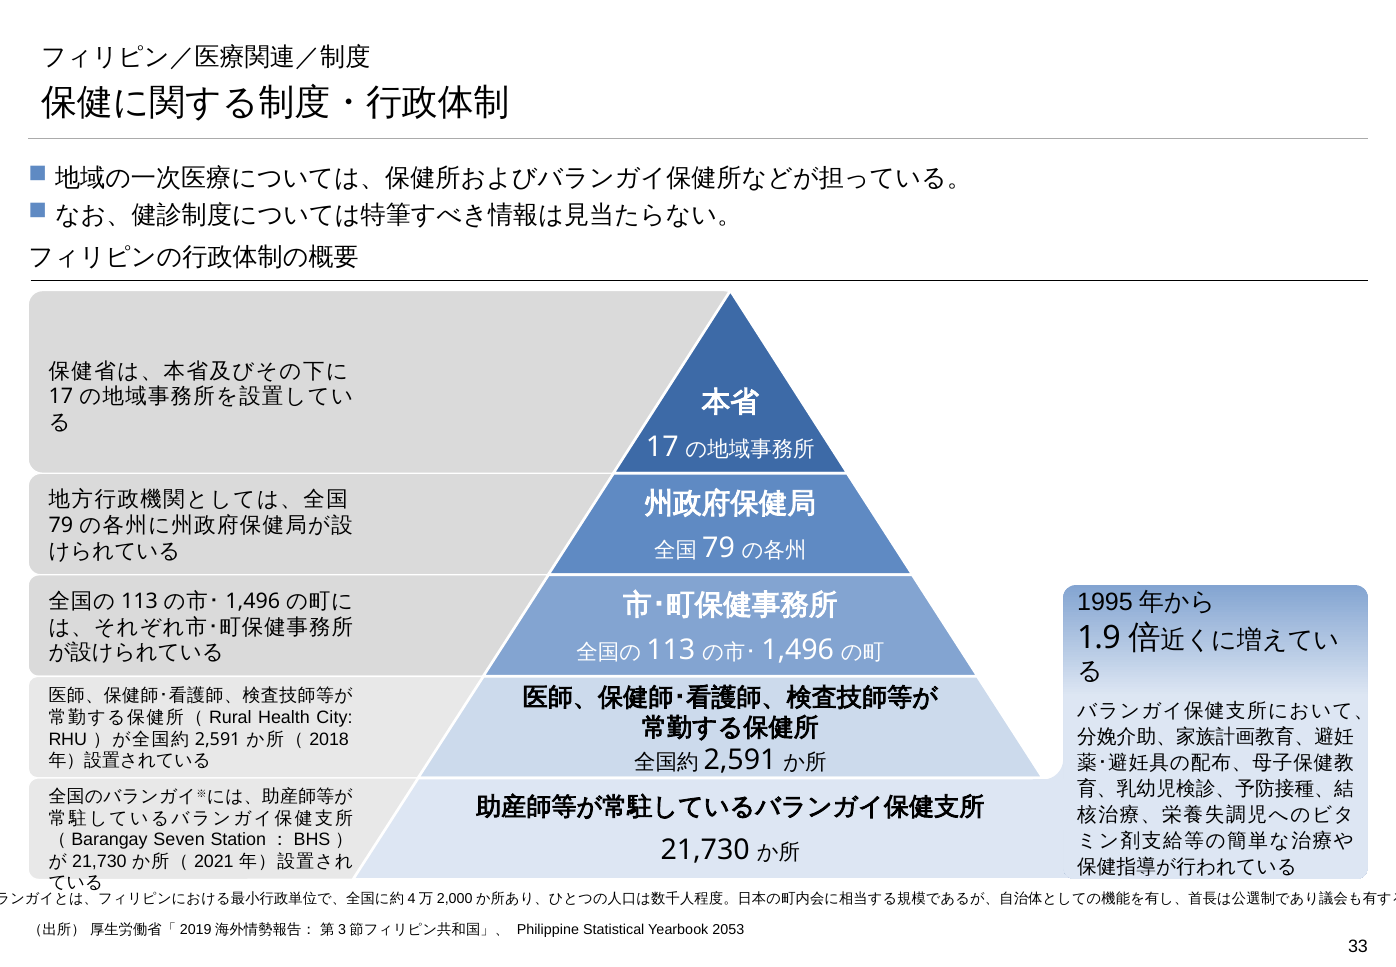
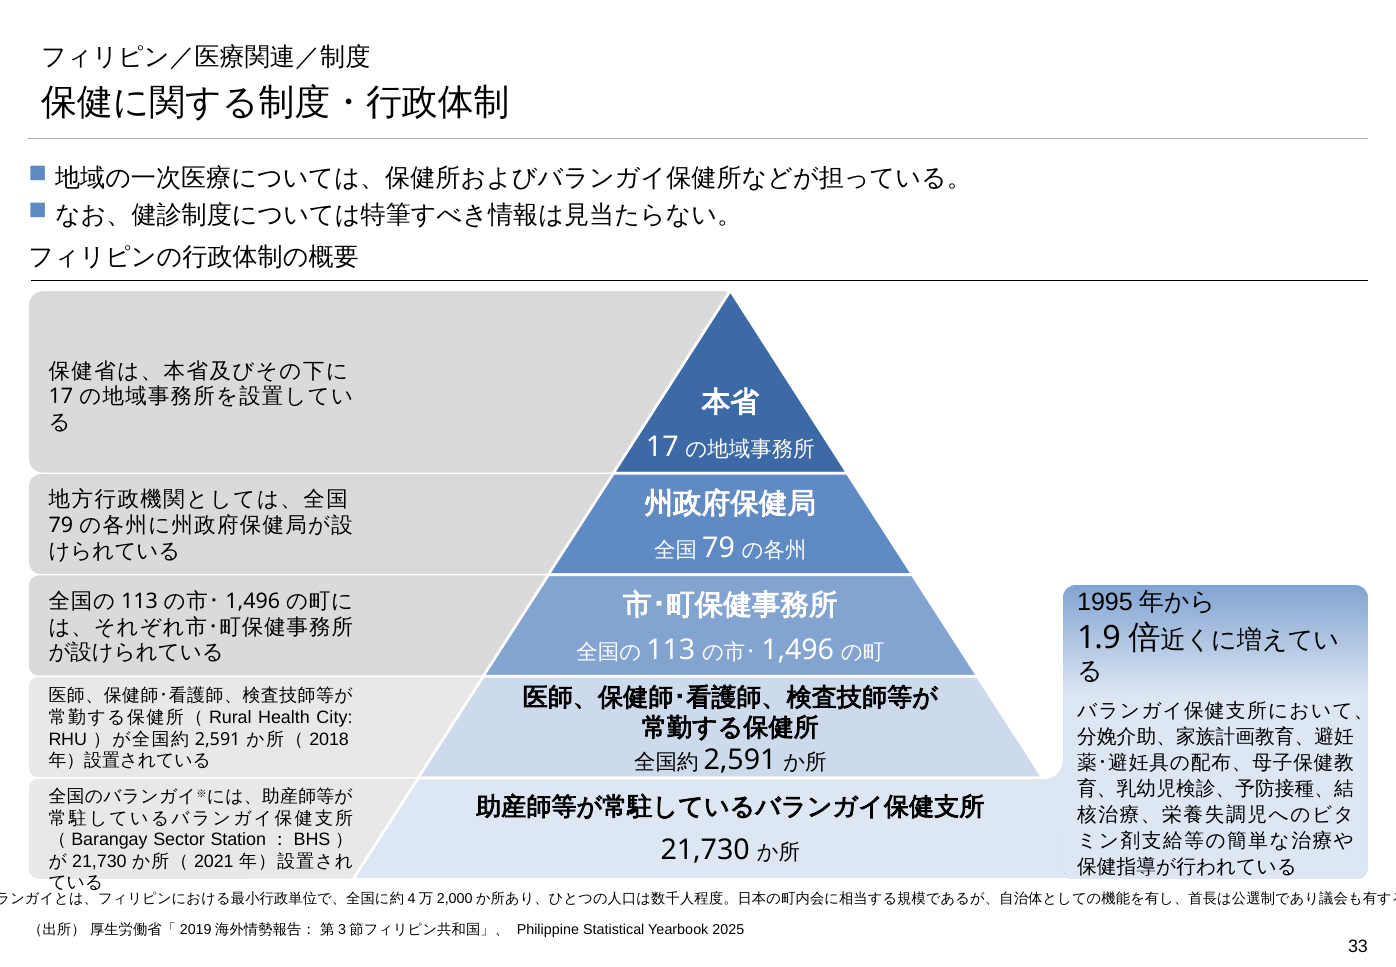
Seven: Seven -> Sector
2053: 2053 -> 2025
